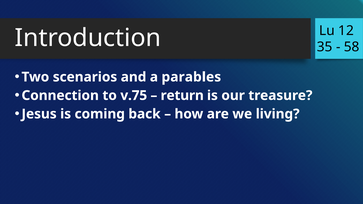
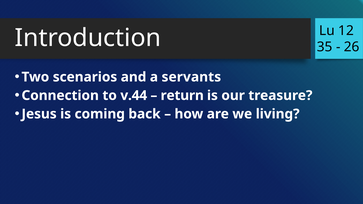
58: 58 -> 26
parables: parables -> servants
v.75: v.75 -> v.44
